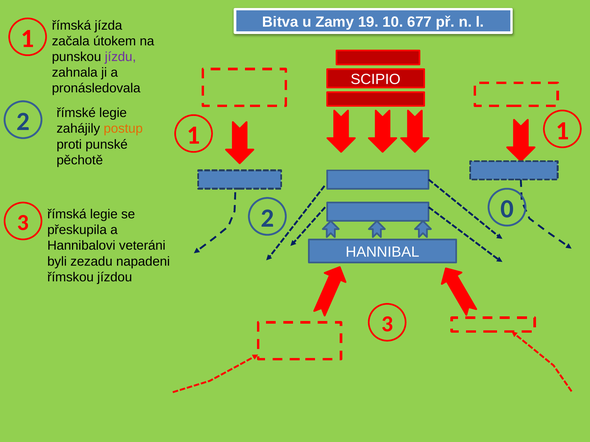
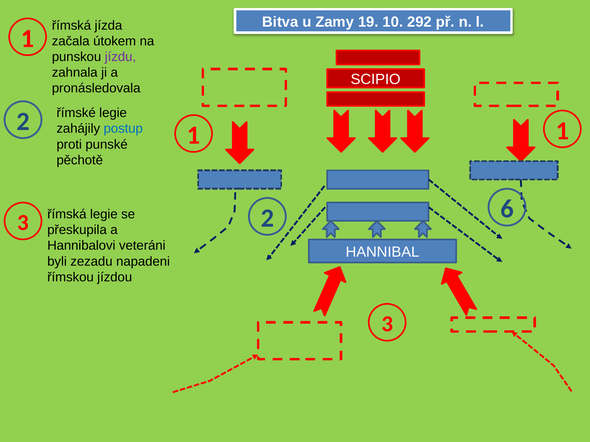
677: 677 -> 292
postup colour: orange -> blue
0: 0 -> 6
